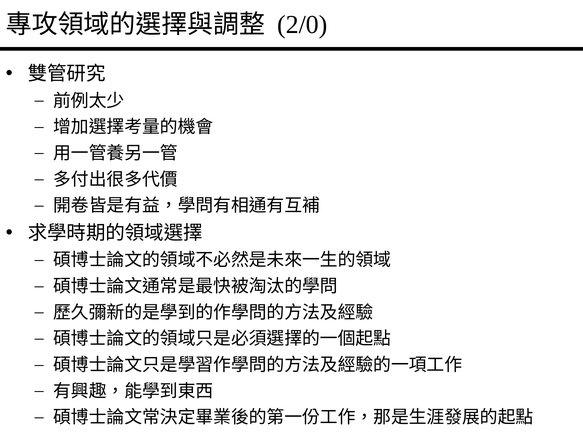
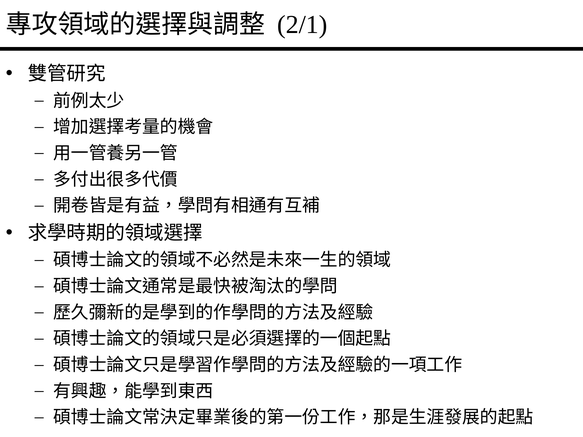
2/0: 2/0 -> 2/1
